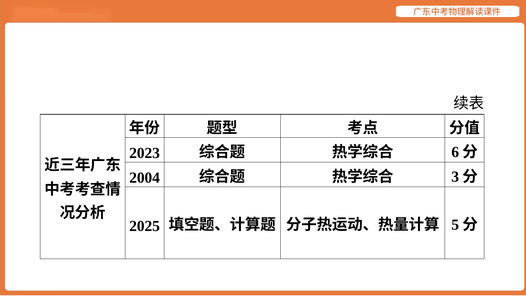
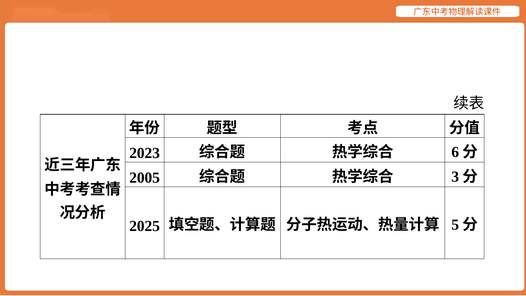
2004: 2004 -> 2005
